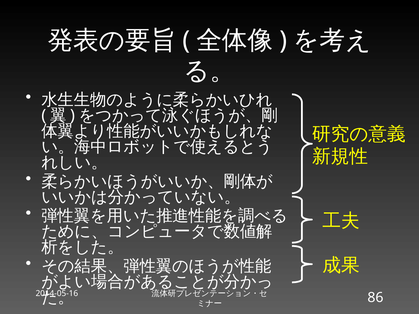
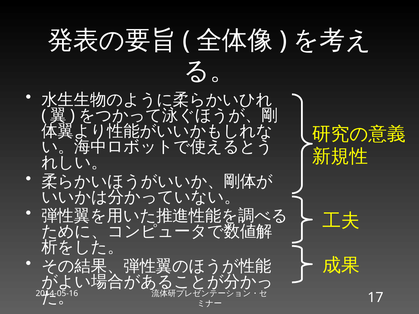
86: 86 -> 17
